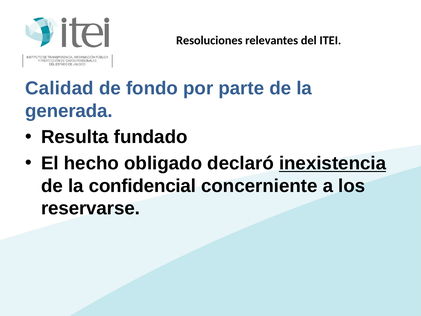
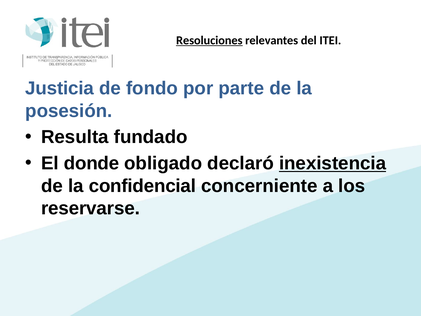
Resoluciones underline: none -> present
Calidad: Calidad -> Justicia
generada: generada -> posesión
hecho: hecho -> donde
